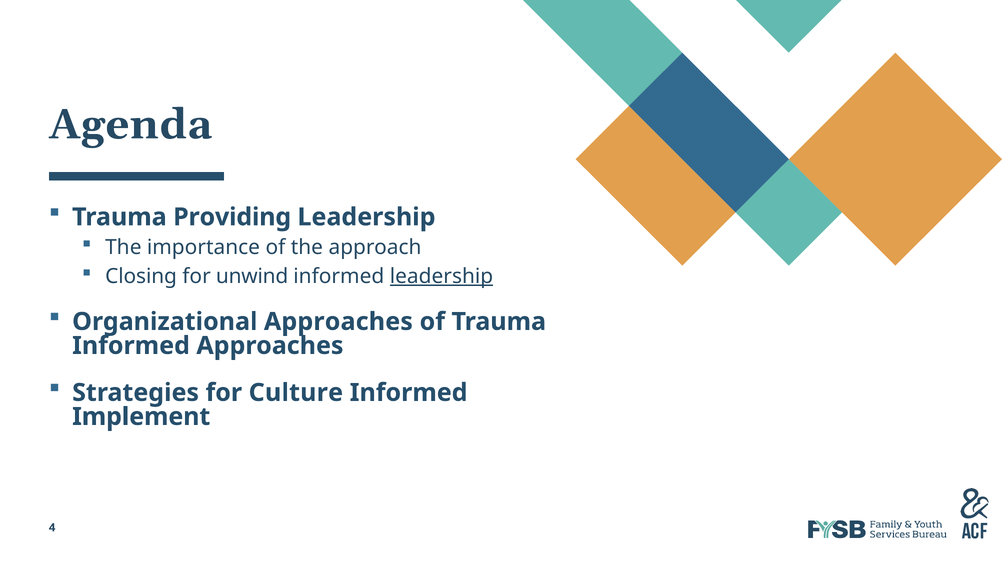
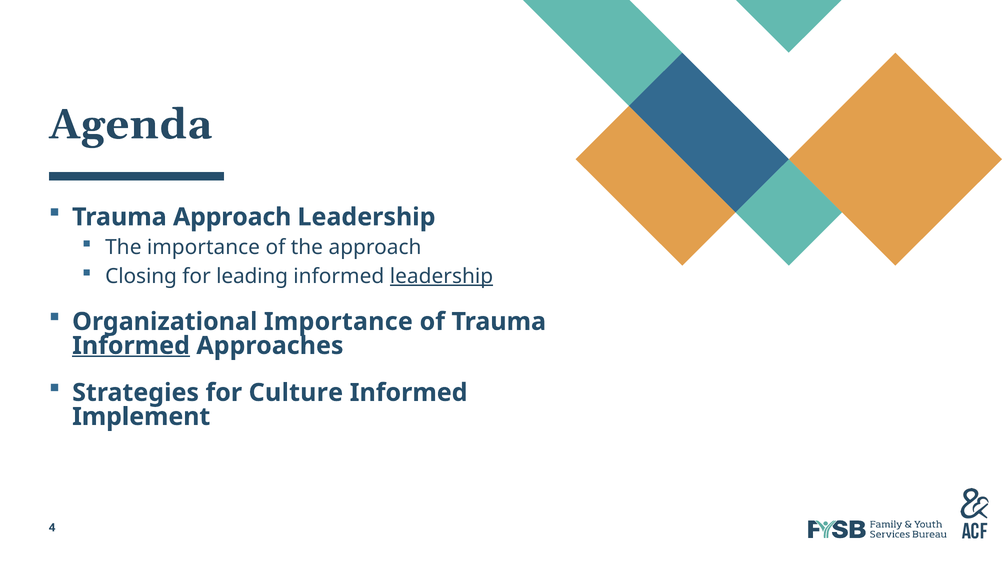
Trauma Providing: Providing -> Approach
unwind: unwind -> leading
Organizational Approaches: Approaches -> Importance
Informed at (131, 346) underline: none -> present
